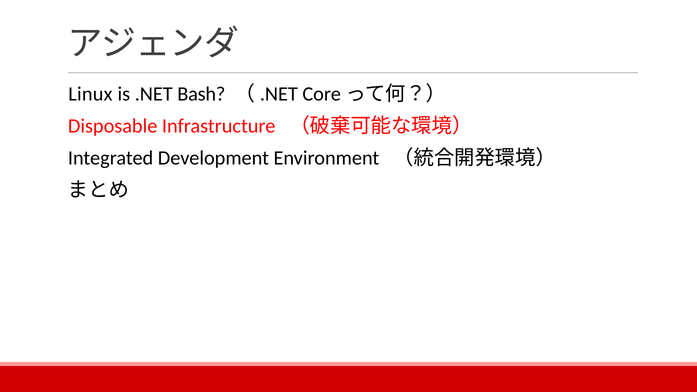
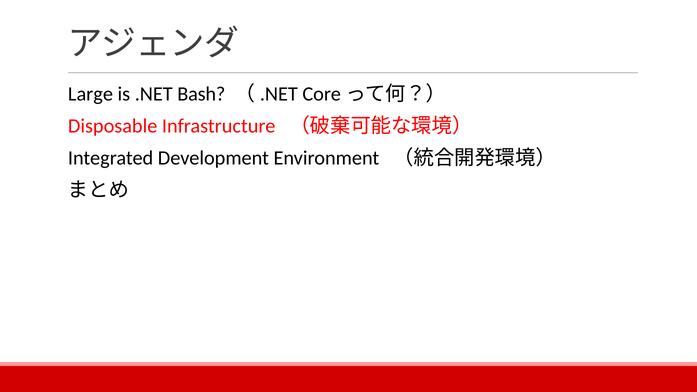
Linux: Linux -> Large
